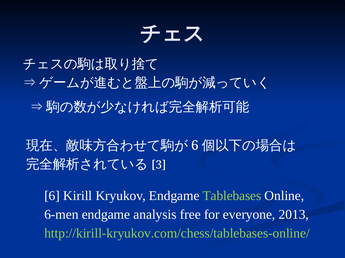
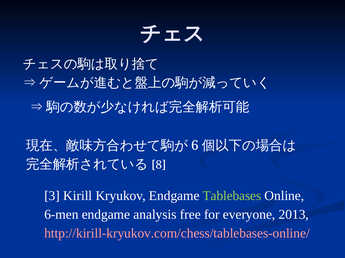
3: 3 -> 8
6 at (52, 196): 6 -> 3
http://kirill-kryukov.com/chess/tablebases-online/ colour: light green -> pink
